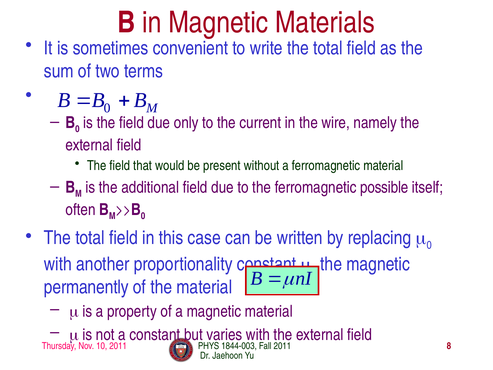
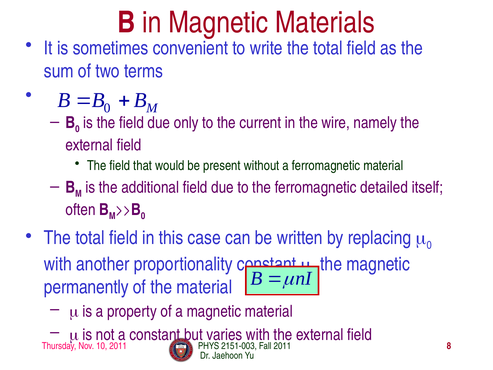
possible: possible -> detailed
1844-003: 1844-003 -> 2151-003
